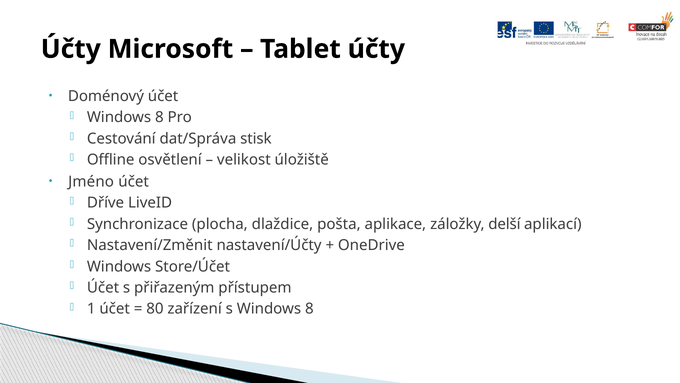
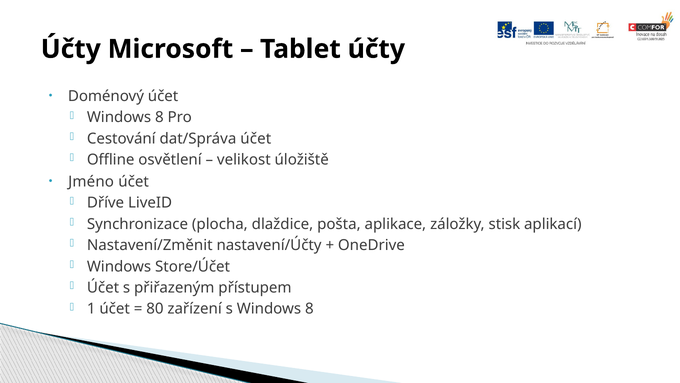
dat/Správa stisk: stisk -> účet
delší: delší -> stisk
